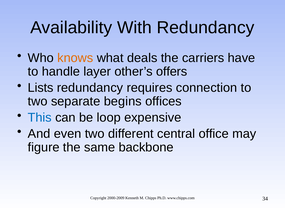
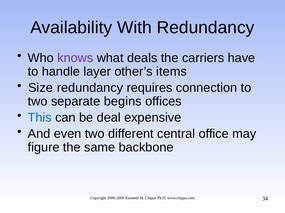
knows colour: orange -> purple
offers: offers -> items
Lists: Lists -> Size
loop: loop -> deal
